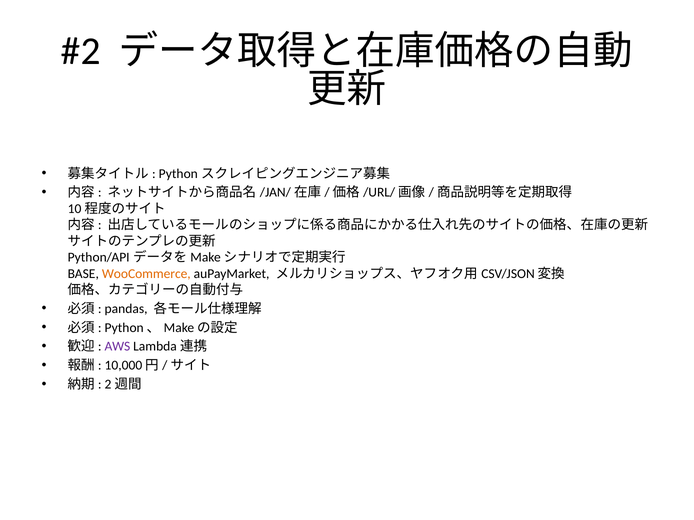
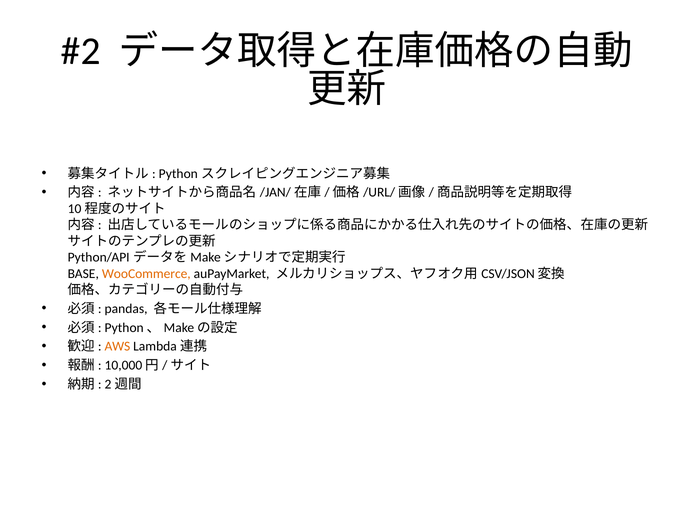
AWS colour: purple -> orange
